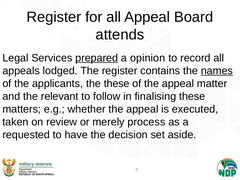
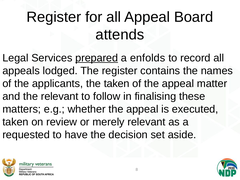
opinion: opinion -> enfolds
names underline: present -> none
the these: these -> taken
merely process: process -> relevant
